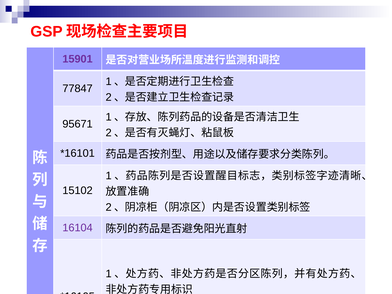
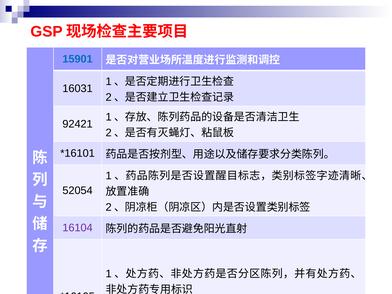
15901 colour: purple -> blue
77847: 77847 -> 16031
95671: 95671 -> 92421
15102: 15102 -> 52054
